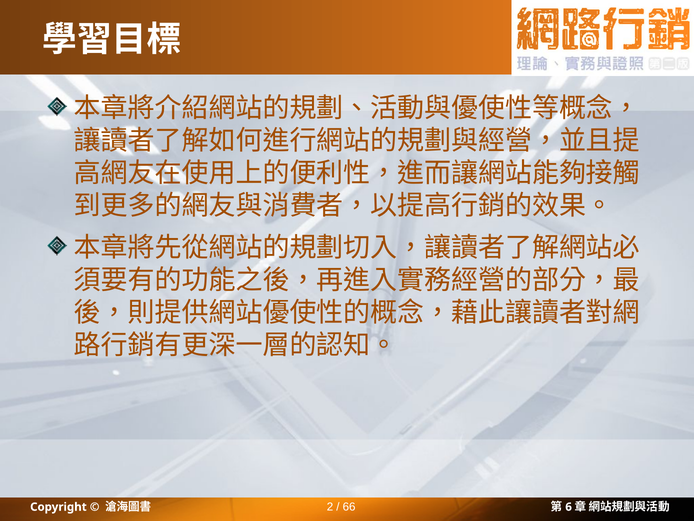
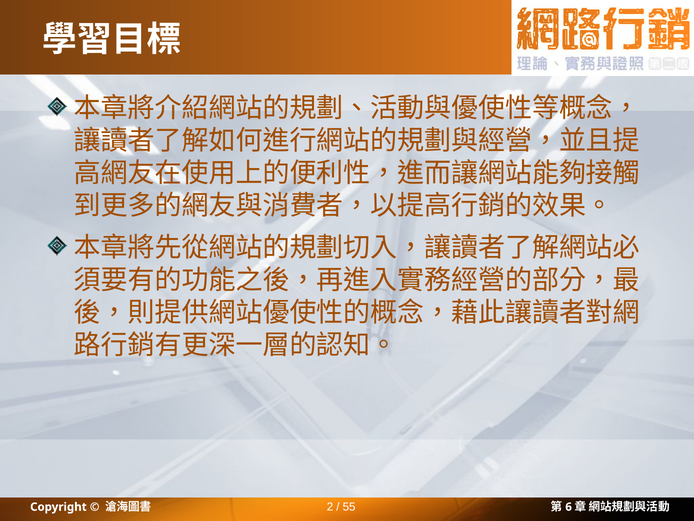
66: 66 -> 55
